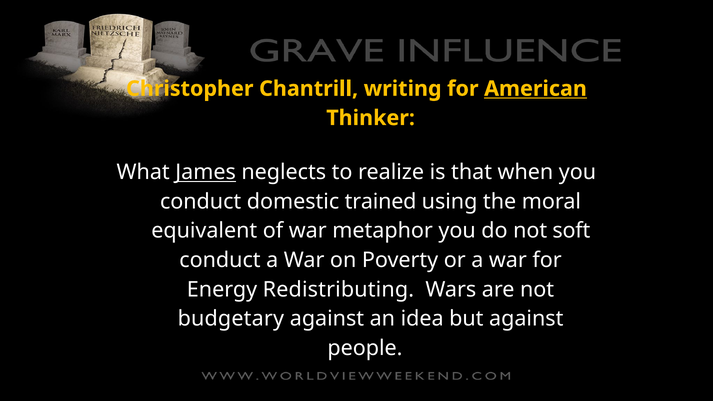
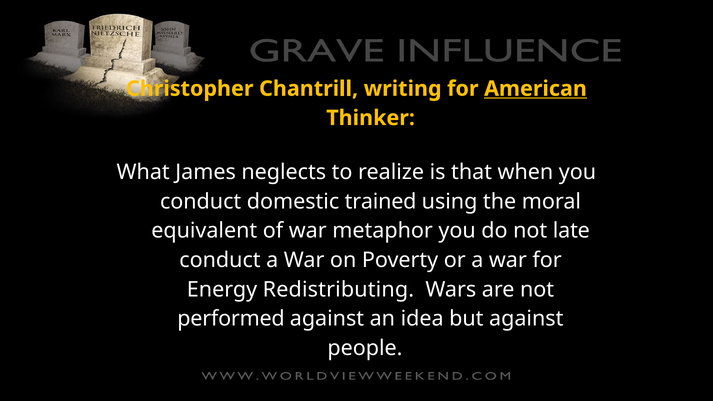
James underline: present -> none
soft: soft -> late
budgetary: budgetary -> performed
